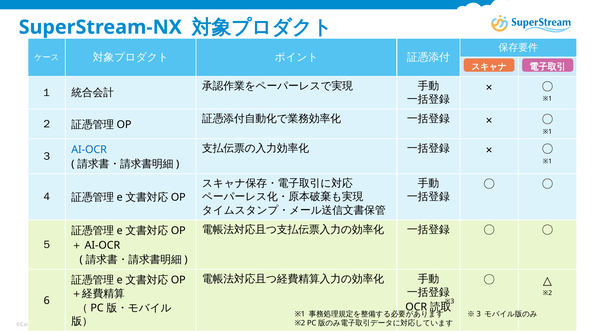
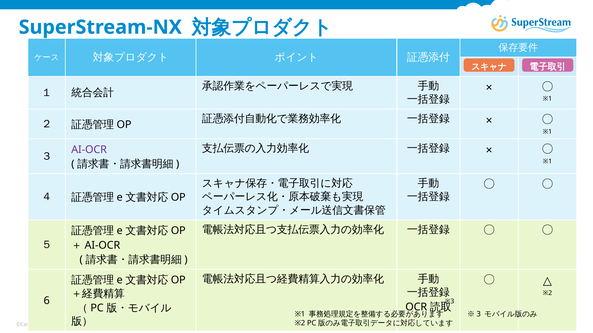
AI-OCR colour: blue -> purple
